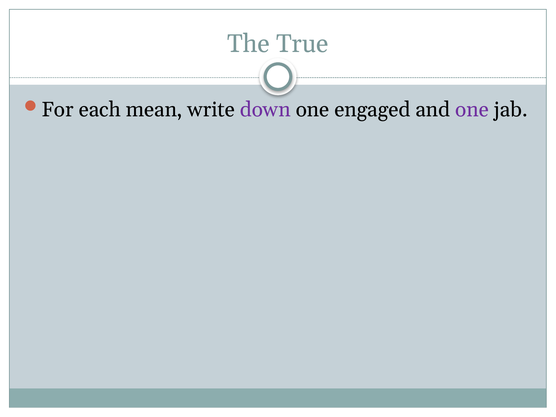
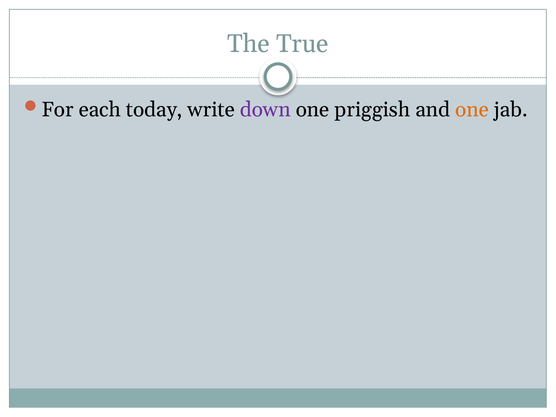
mean: mean -> today
engaged: engaged -> priggish
one at (472, 110) colour: purple -> orange
